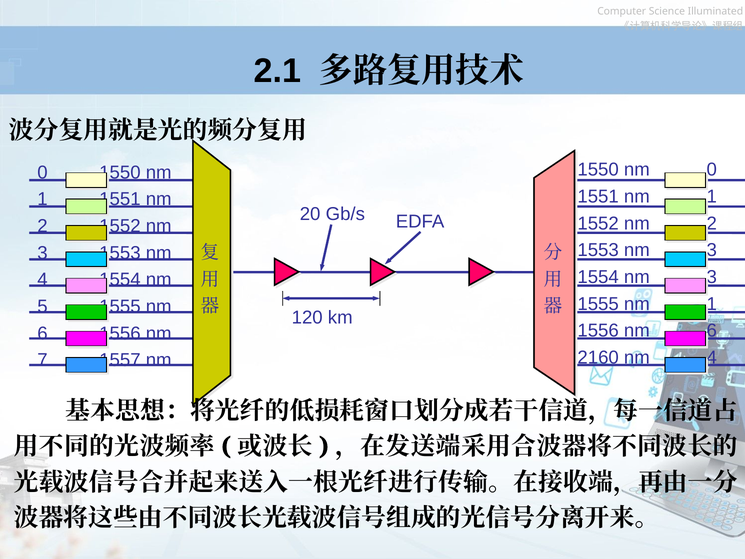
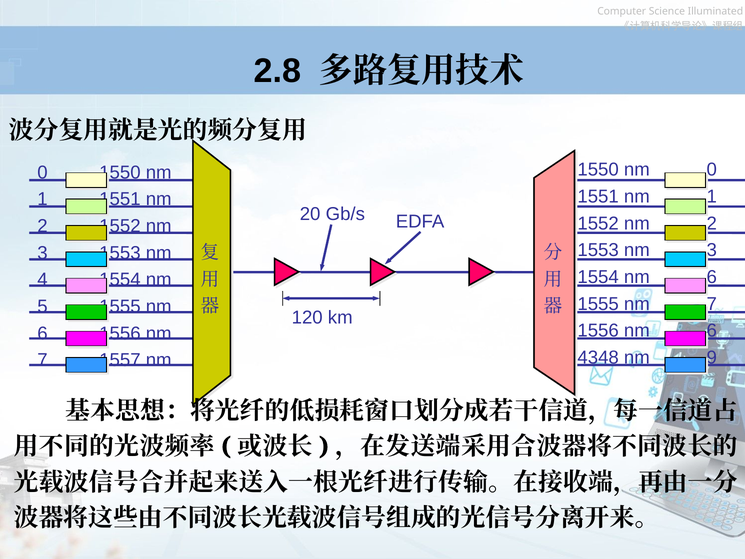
2.1: 2.1 -> 2.8
1554 nm 3: 3 -> 6
1555 nm 1: 1 -> 7
2160: 2160 -> 4348
4 at (712, 357): 4 -> 9
